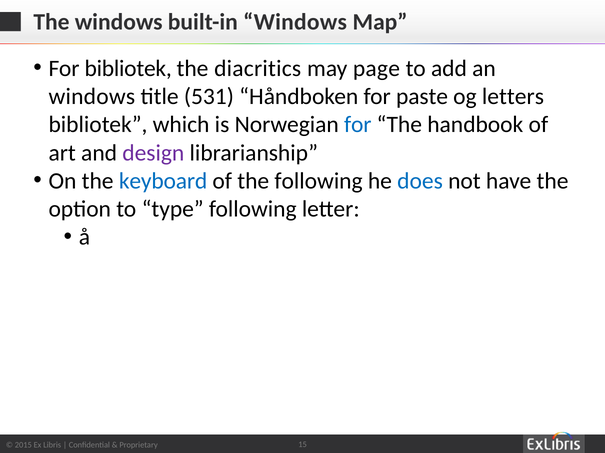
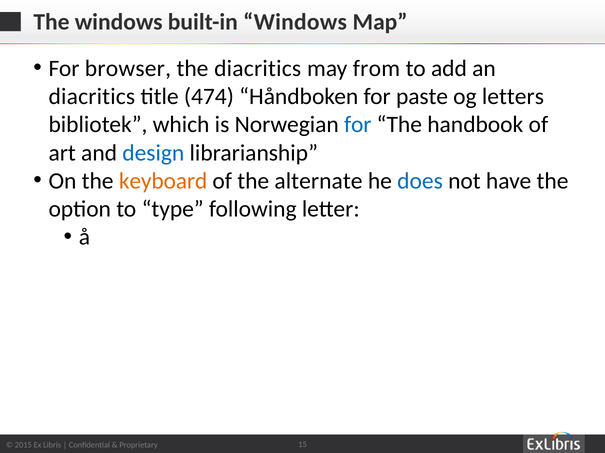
For bibliotek: bibliotek -> browser
page: page -> from
windows at (92, 97): windows -> diacritics
531: 531 -> 474
design colour: purple -> blue
keyboard colour: blue -> orange
the following: following -> alternate
